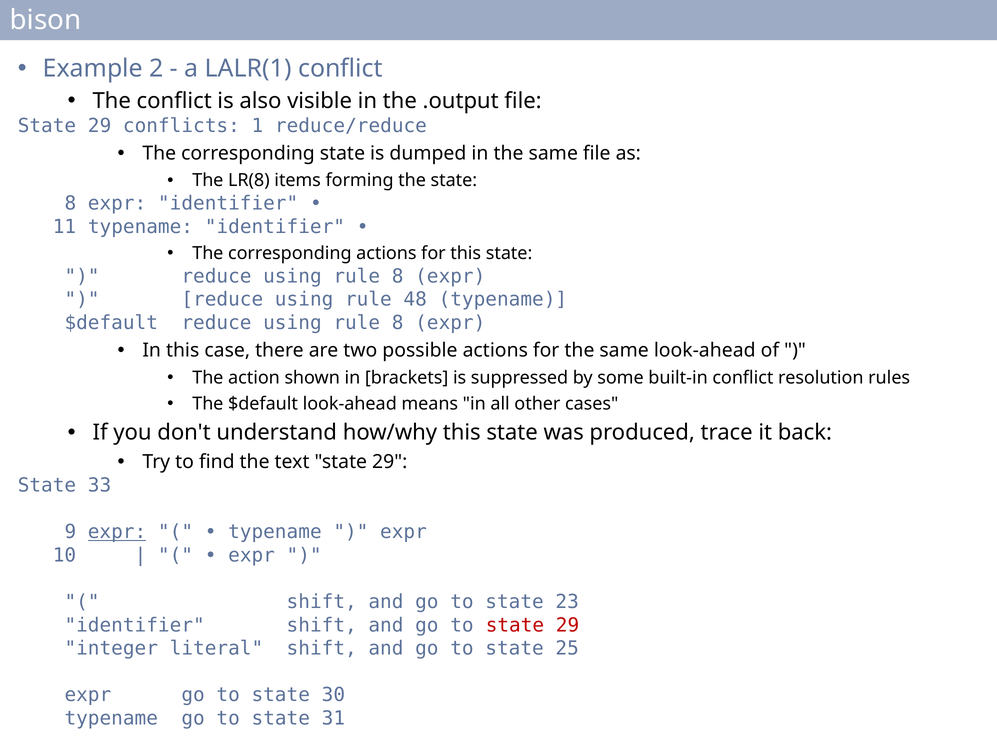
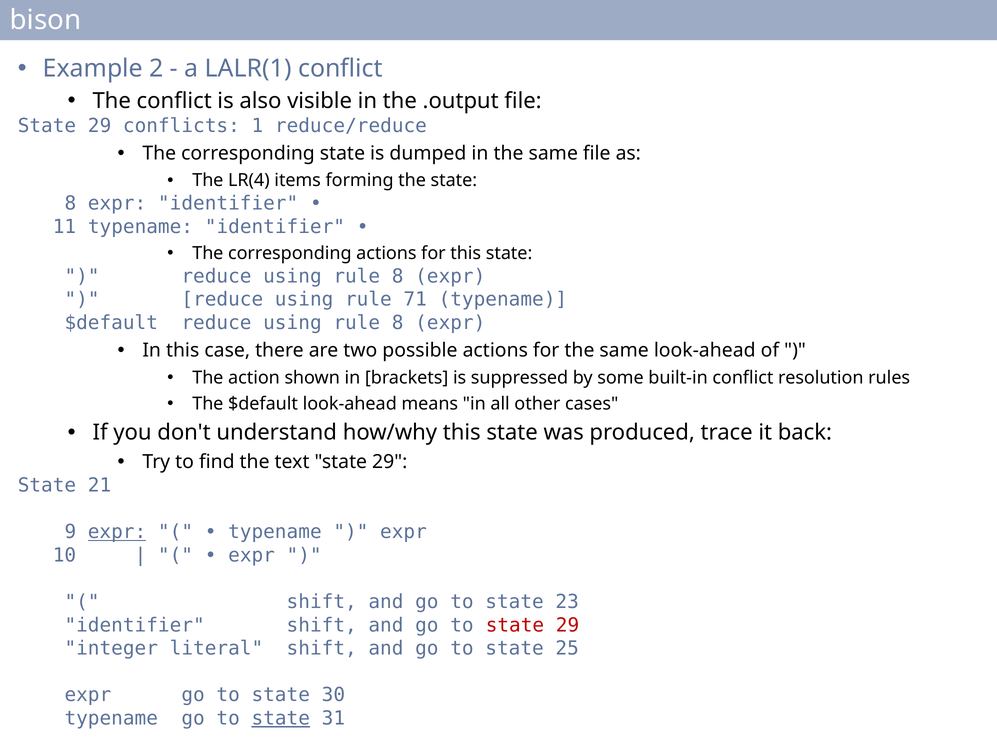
LR(8: LR(8 -> LR(4
48: 48 -> 71
33: 33 -> 21
state at (281, 718) underline: none -> present
